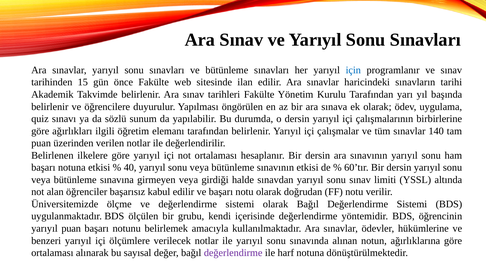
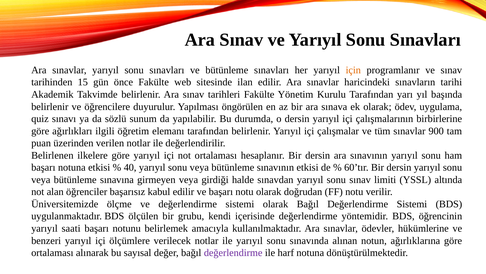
için colour: blue -> orange
140: 140 -> 900
yarıyıl puan: puan -> saati
